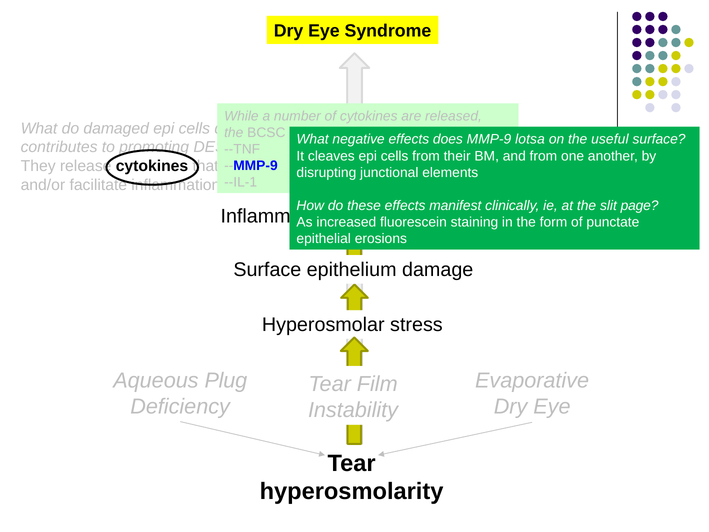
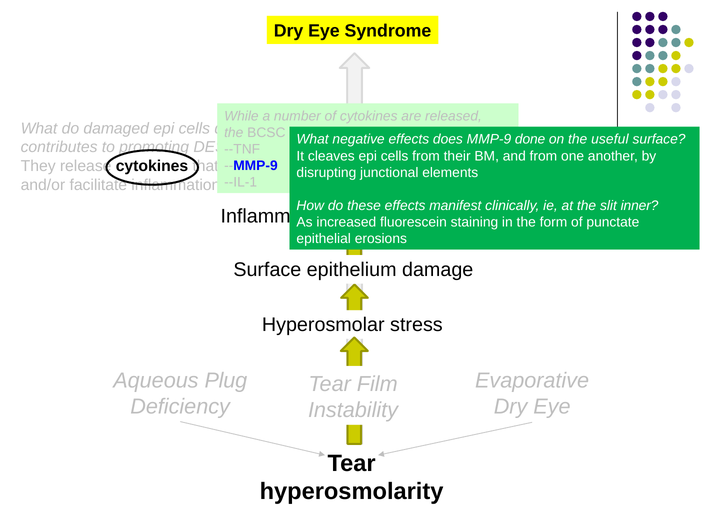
lotsa: lotsa -> done
page: page -> inner
